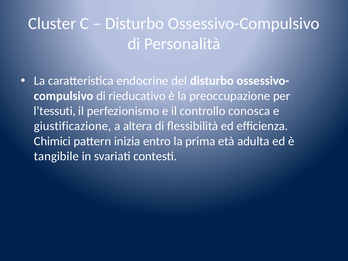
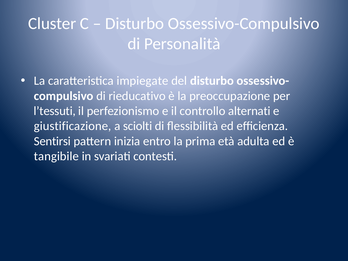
endocrine: endocrine -> impiegate
conosca: conosca -> alternati
altera: altera -> sciolti
Chimici: Chimici -> Sentirsi
